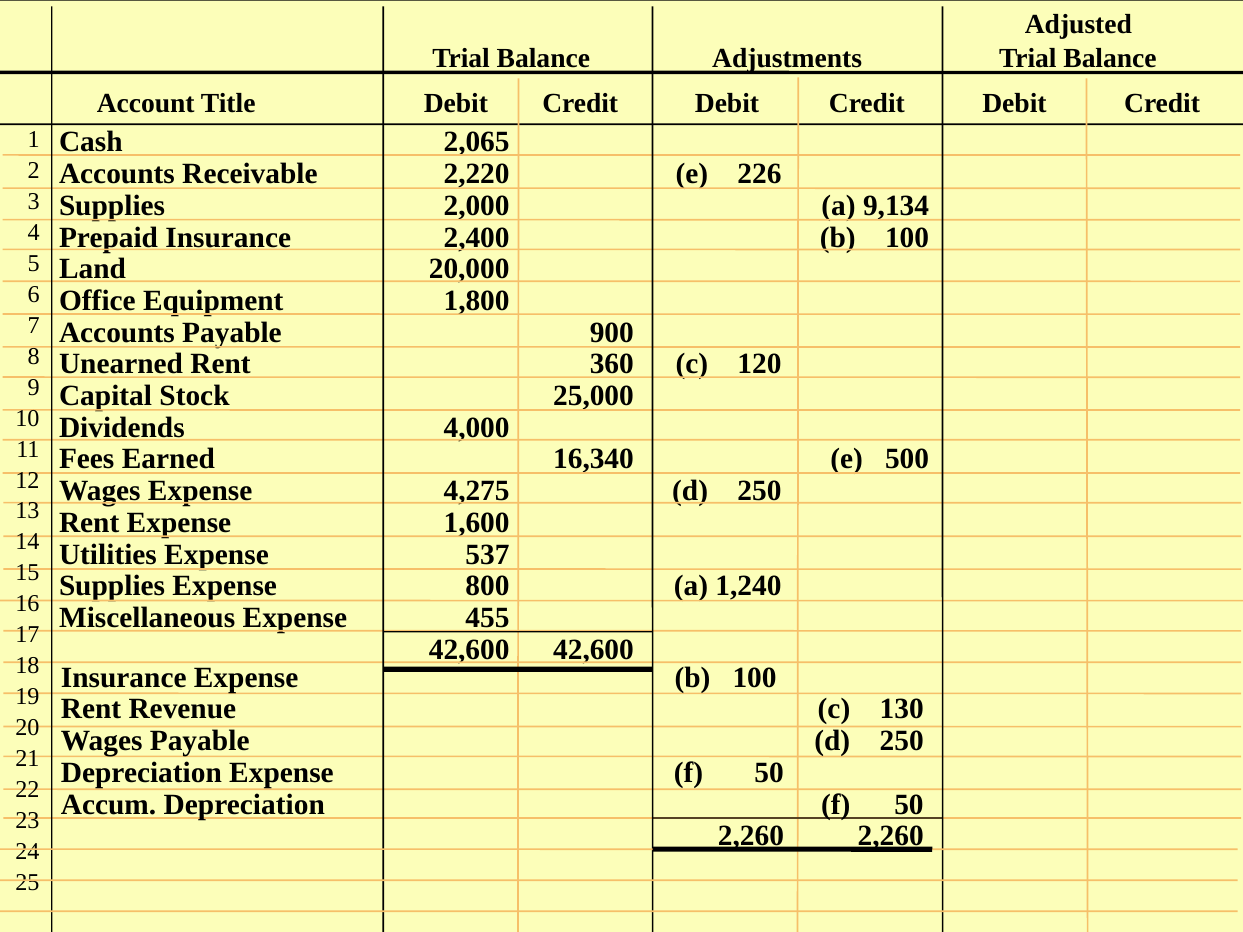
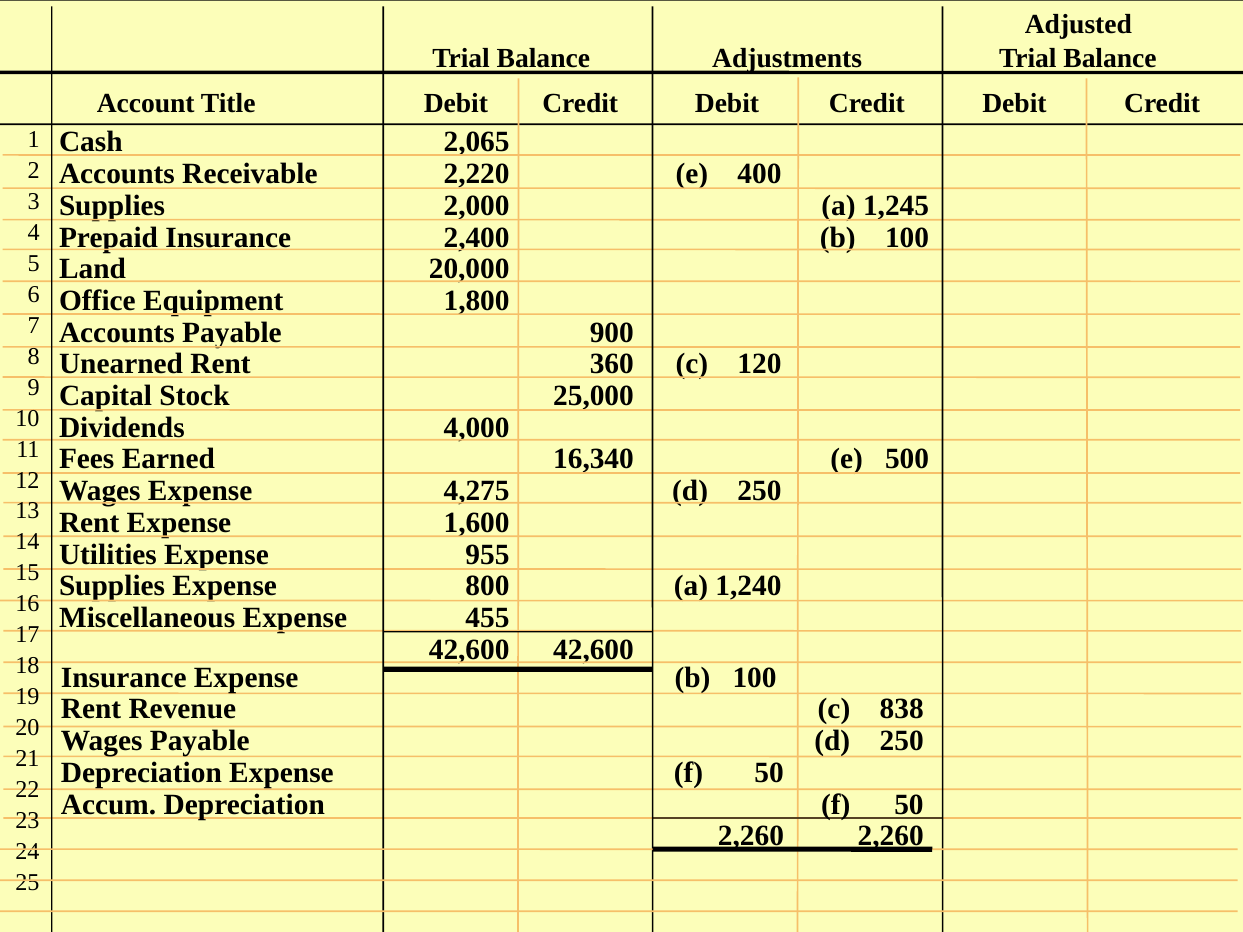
226: 226 -> 400
9,134: 9,134 -> 1,245
537: 537 -> 955
130: 130 -> 838
